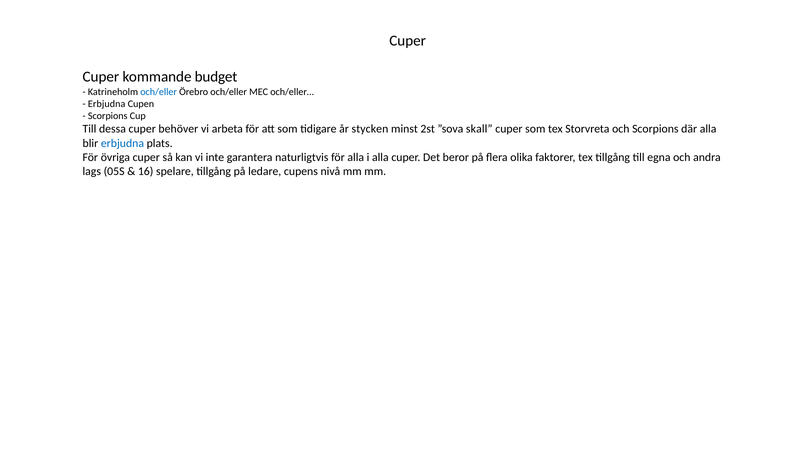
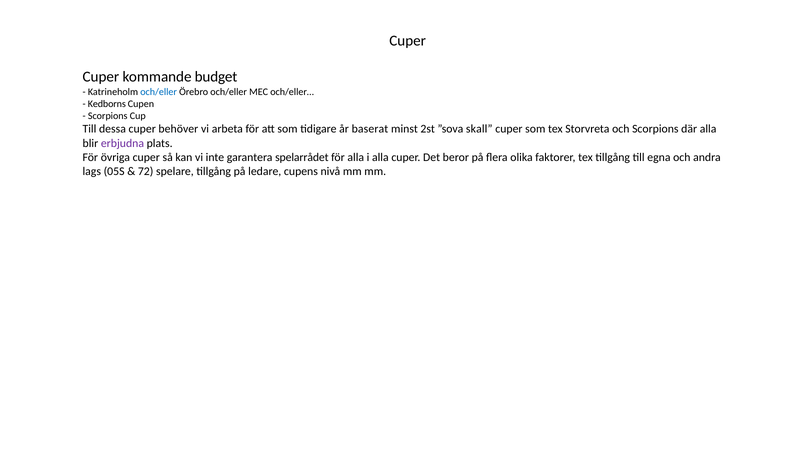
Erbjudna at (107, 104): Erbjudna -> Kedborns
stycken: stycken -> baserat
erbjudna at (122, 143) colour: blue -> purple
naturligtvis: naturligtvis -> spelarrådet
16: 16 -> 72
